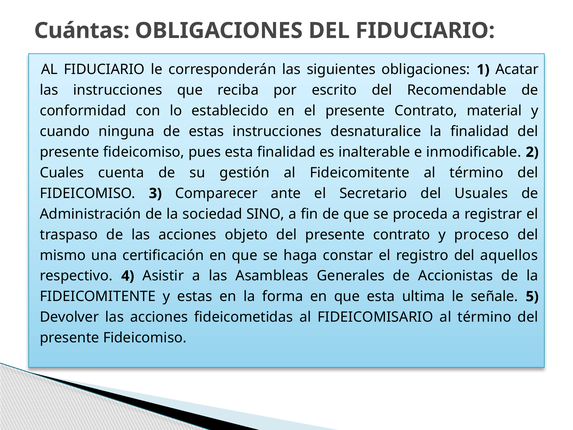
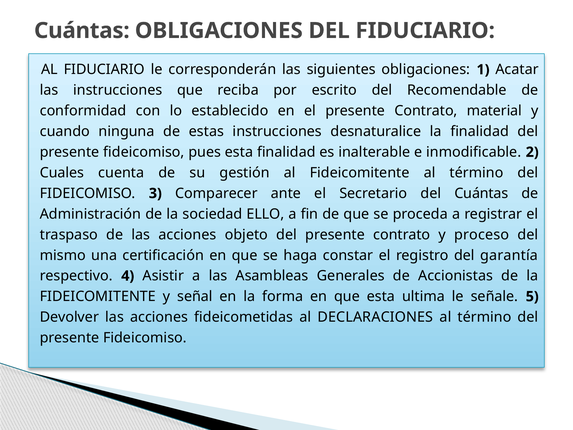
del Usuales: Usuales -> Cuántas
SINO: SINO -> ELLO
aquellos: aquellos -> garantía
y estas: estas -> señal
FIDEICOMISARIO: FIDEICOMISARIO -> DECLARACIONES
